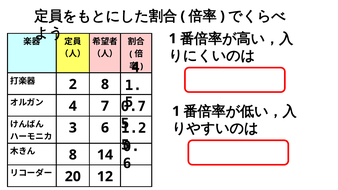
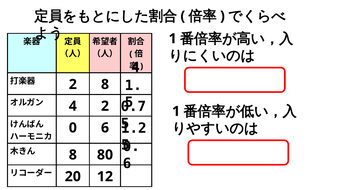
4 7: 7 -> 2
3 at (73, 128): 3 -> 0
14: 14 -> 80
